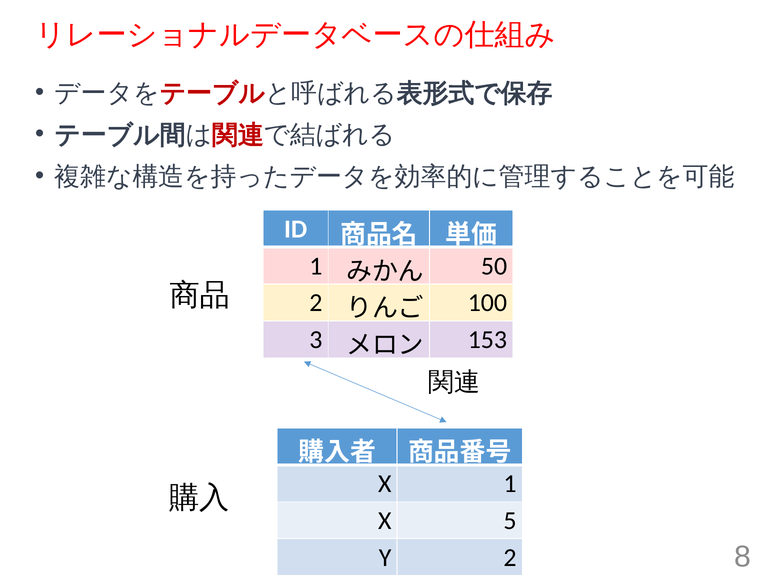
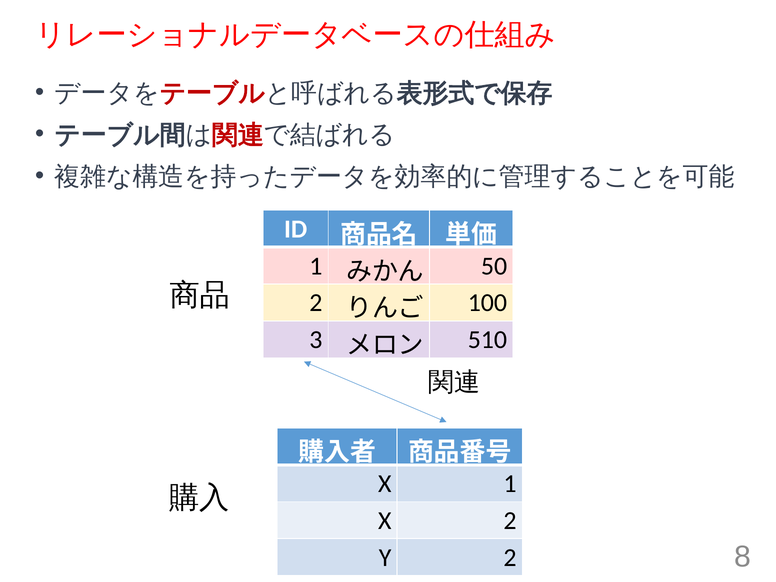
153: 153 -> 510
X 5: 5 -> 2
